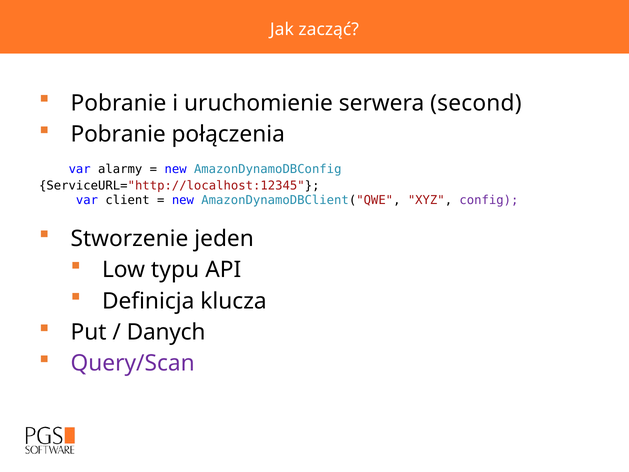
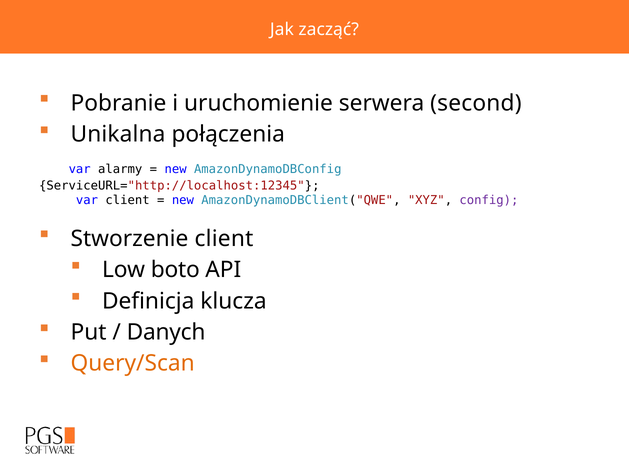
Pobranie at (118, 134): Pobranie -> Unikalna
Stworzenie jeden: jeden -> client
typu: typu -> boto
Query/Scan colour: purple -> orange
